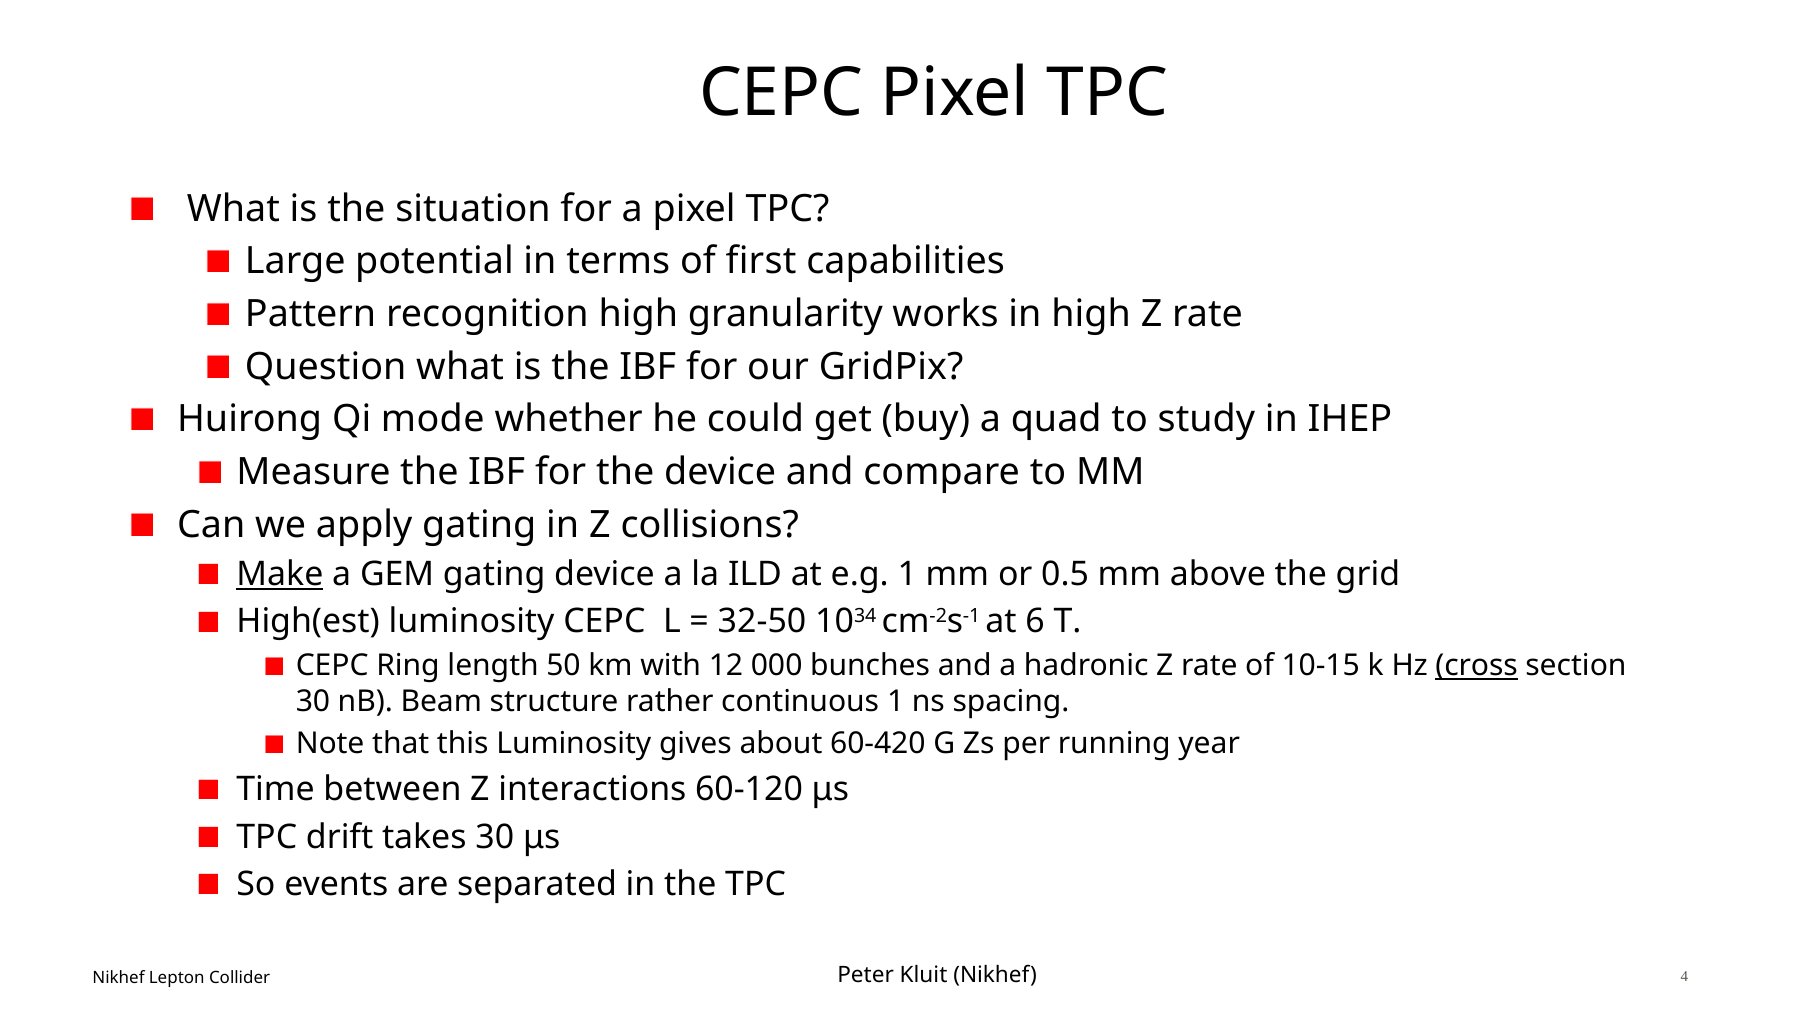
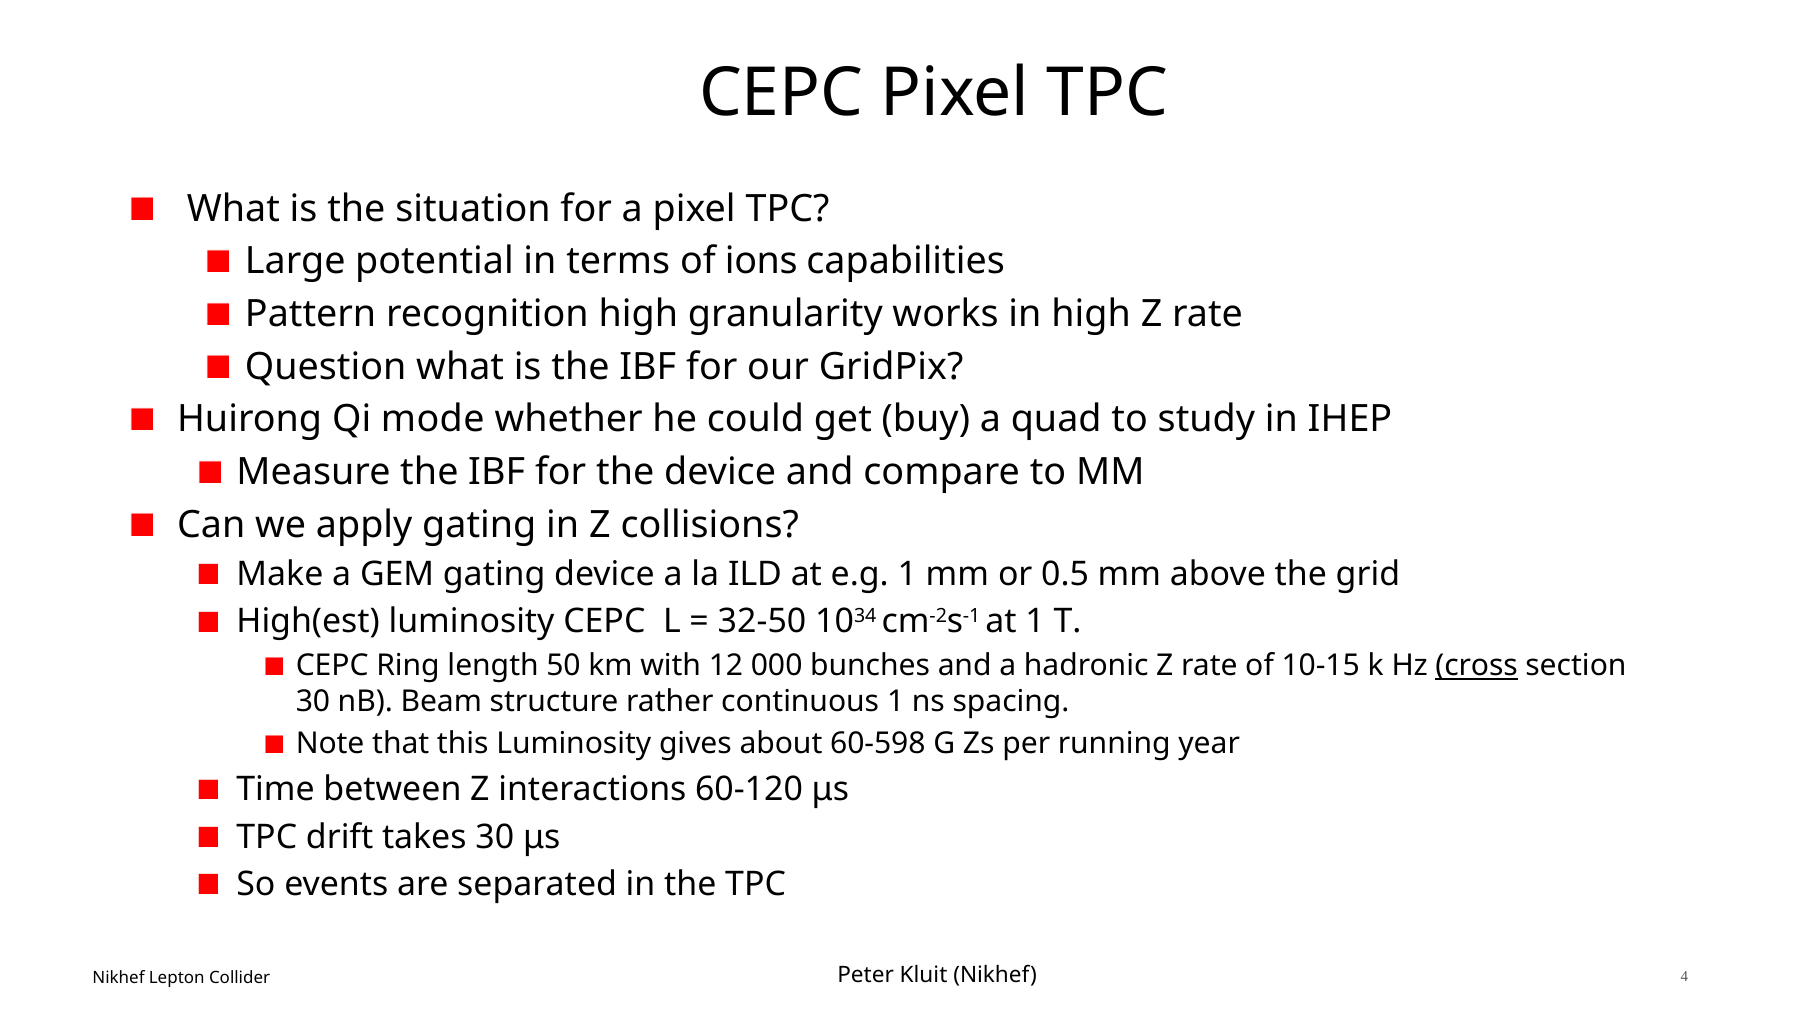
first: first -> ions
Make underline: present -> none
at 6: 6 -> 1
60-420: 60-420 -> 60-598
